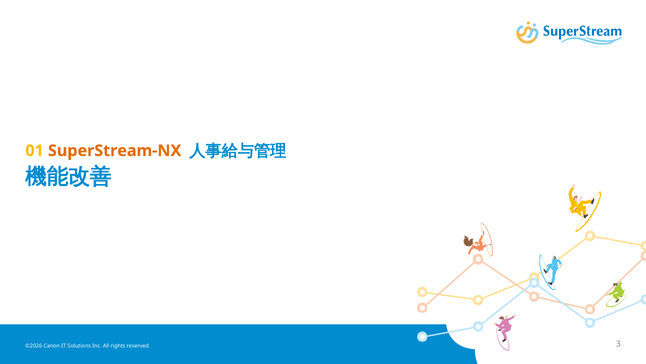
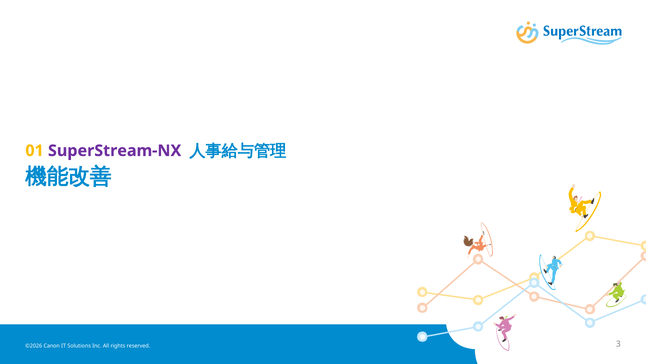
SuperStream-NX colour: orange -> purple
